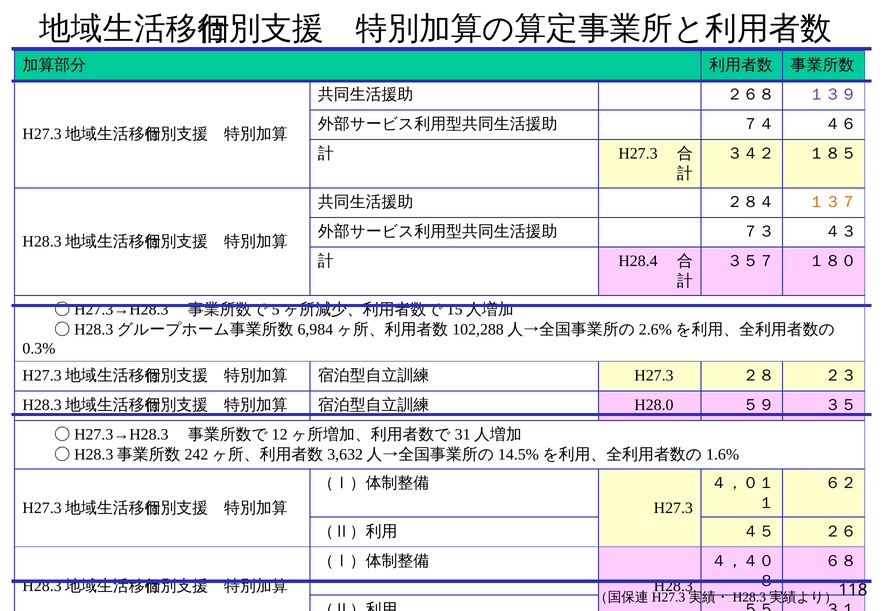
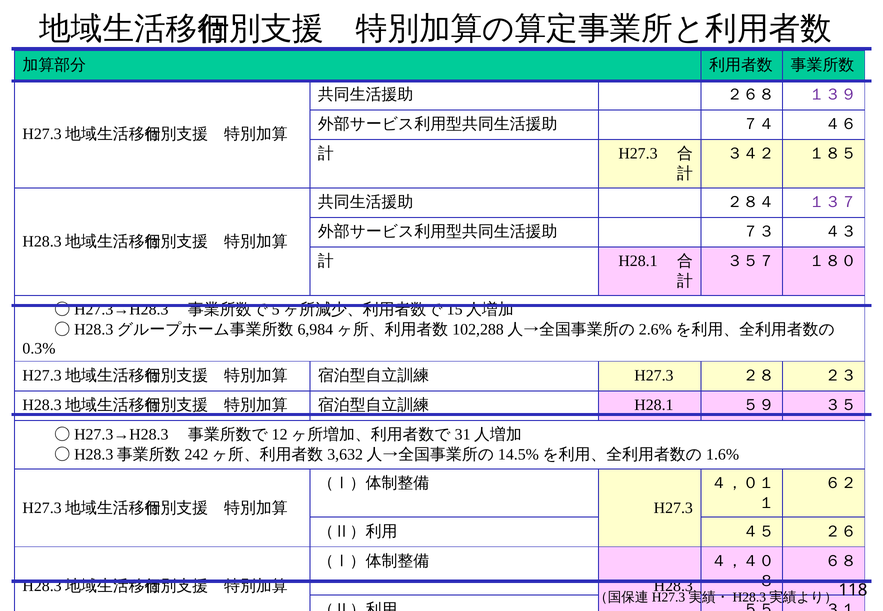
１３７ colour: orange -> purple
H28.4 at (638, 261): H28.4 -> H28.1
H28.0 at (654, 405): H28.0 -> H28.1
